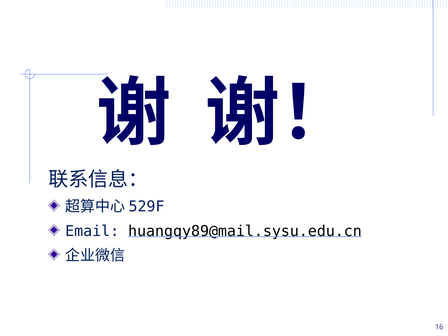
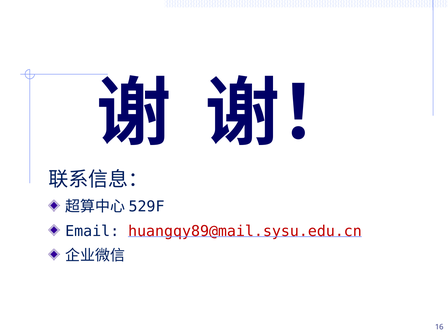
huangqy89@mail.sysu.edu.cn colour: black -> red
